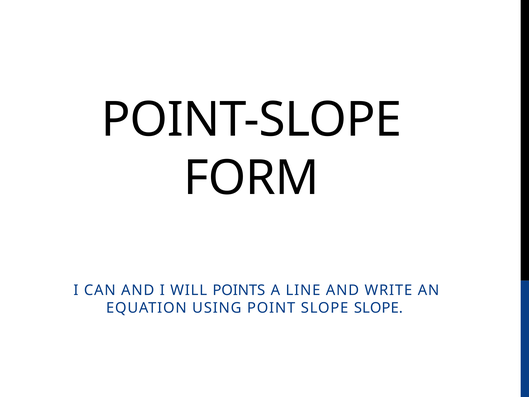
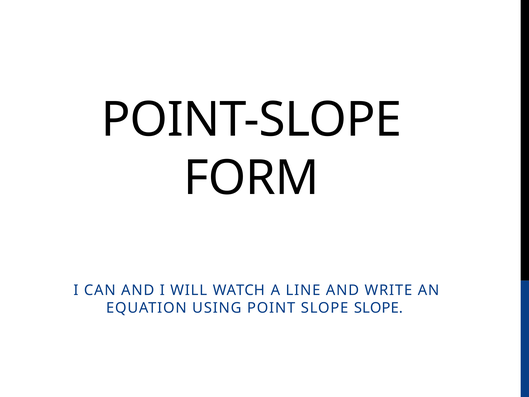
POINTS: POINTS -> WATCH
